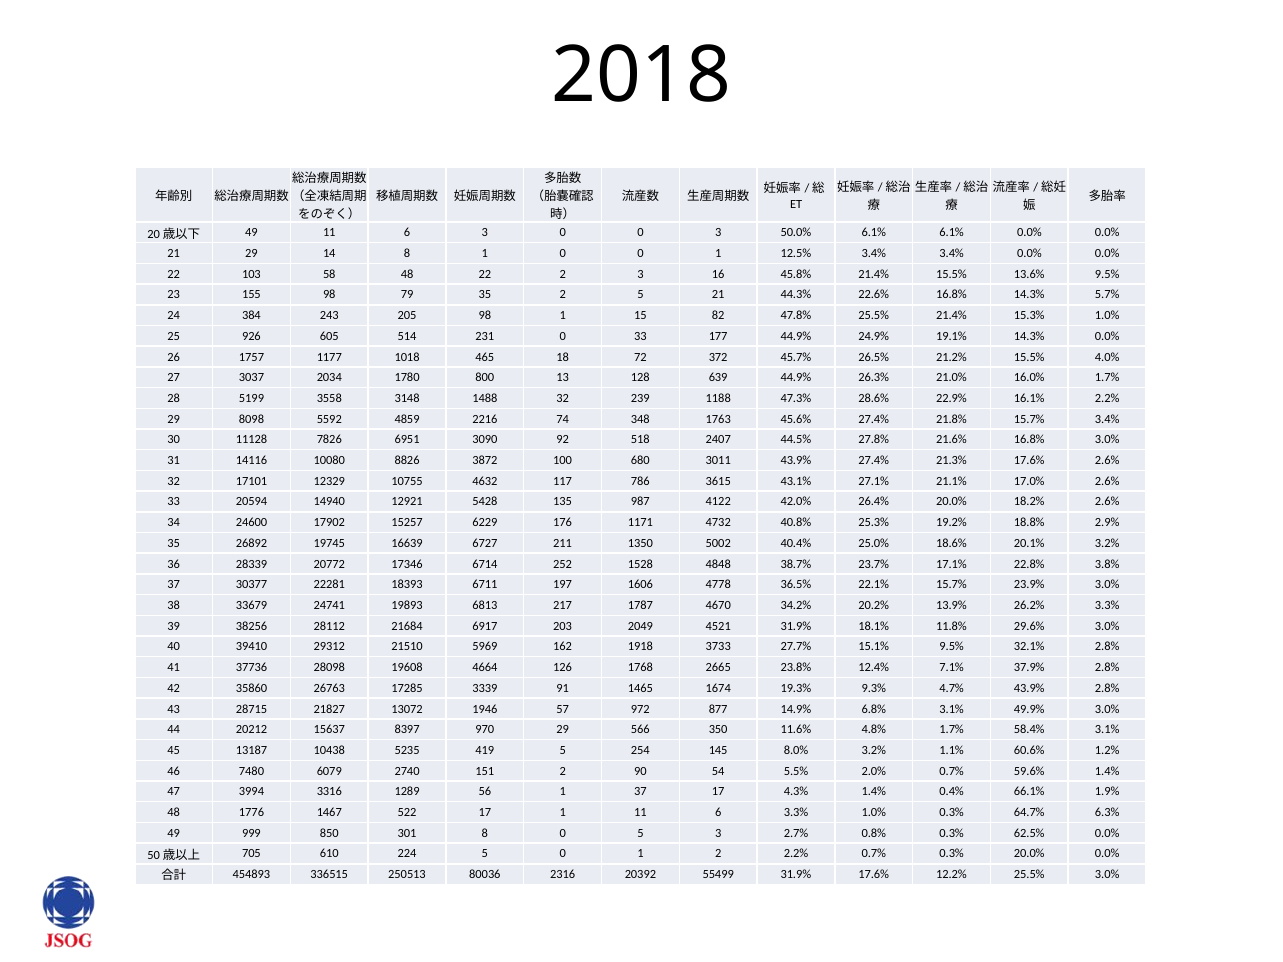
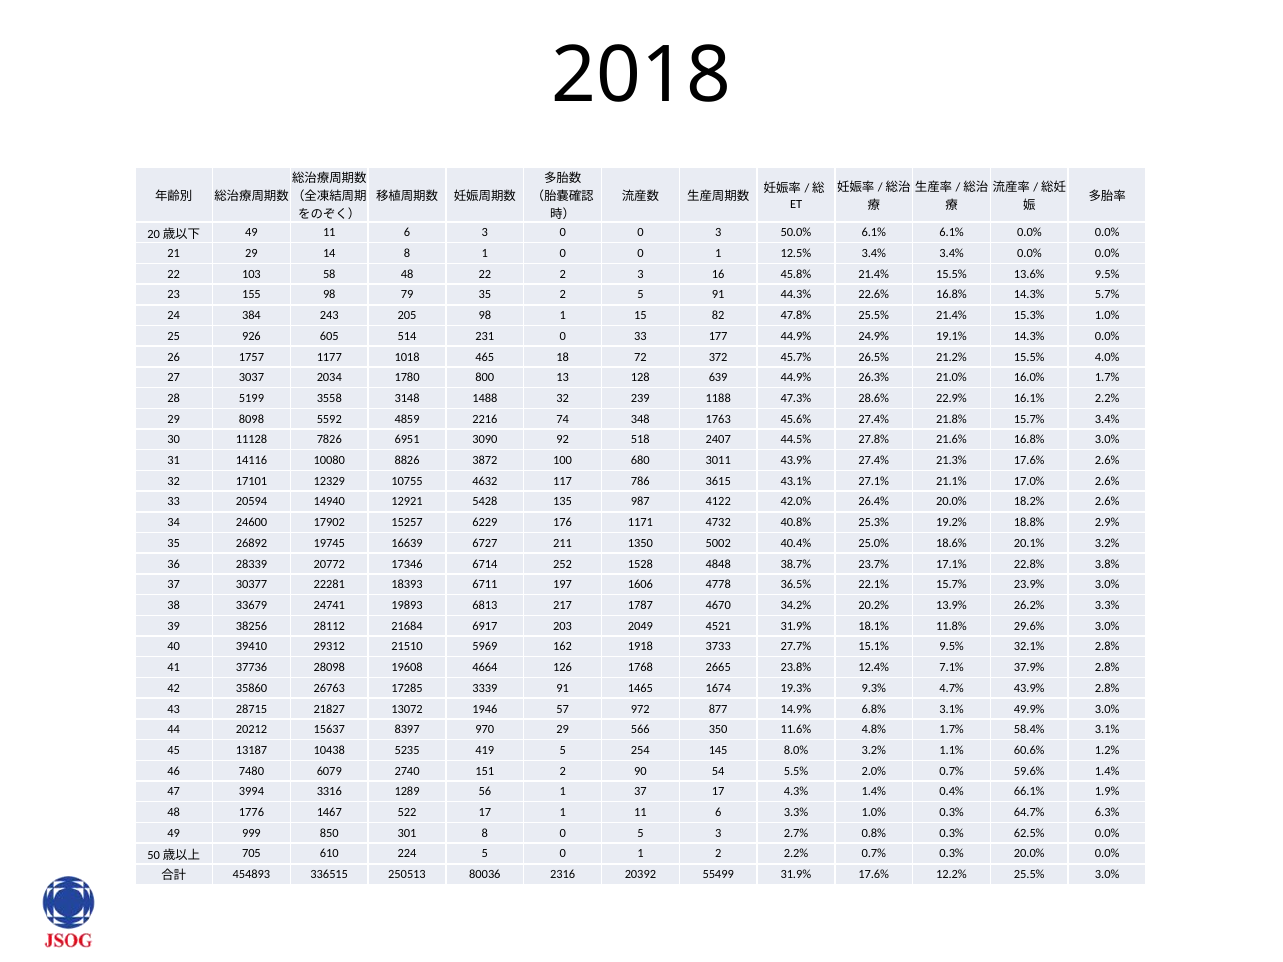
5 21: 21 -> 91
